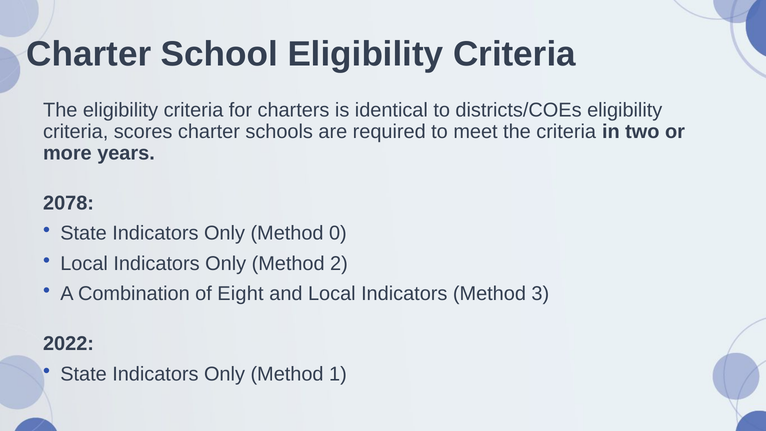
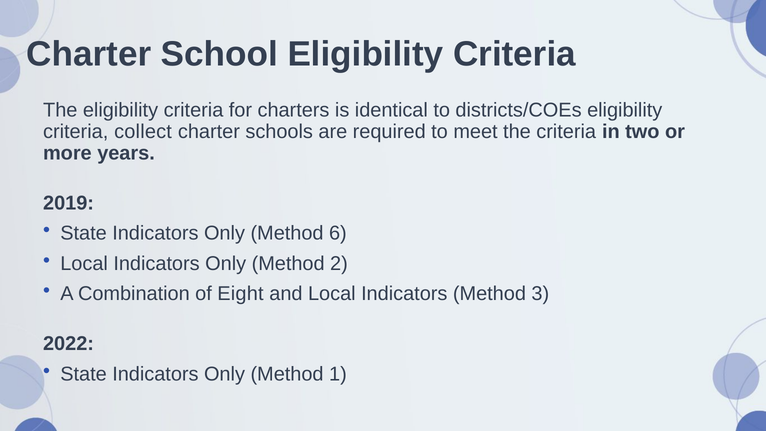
scores: scores -> collect
2078: 2078 -> 2019
0: 0 -> 6
